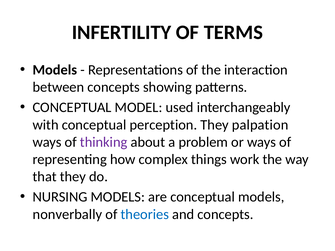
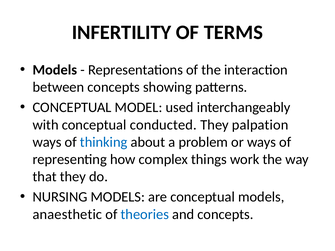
perception: perception -> conducted
thinking colour: purple -> blue
nonverbally: nonverbally -> anaesthetic
